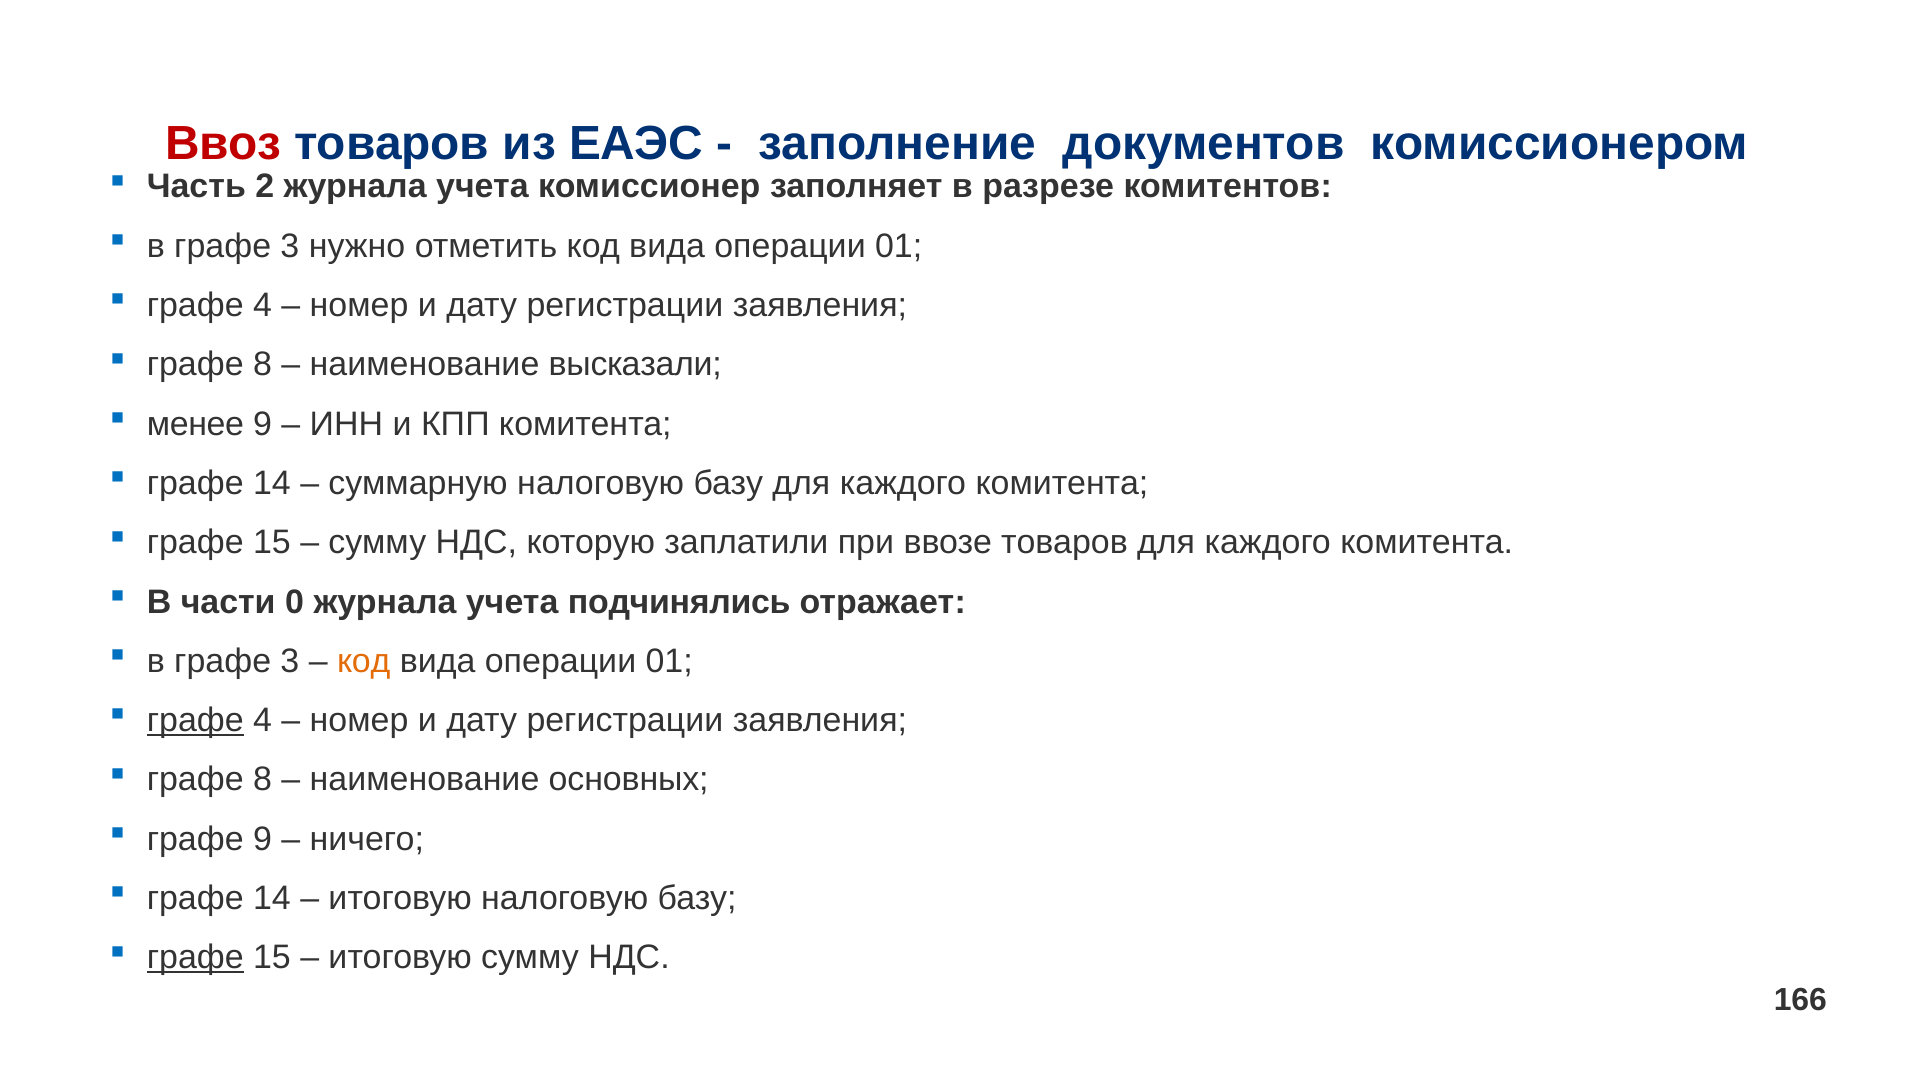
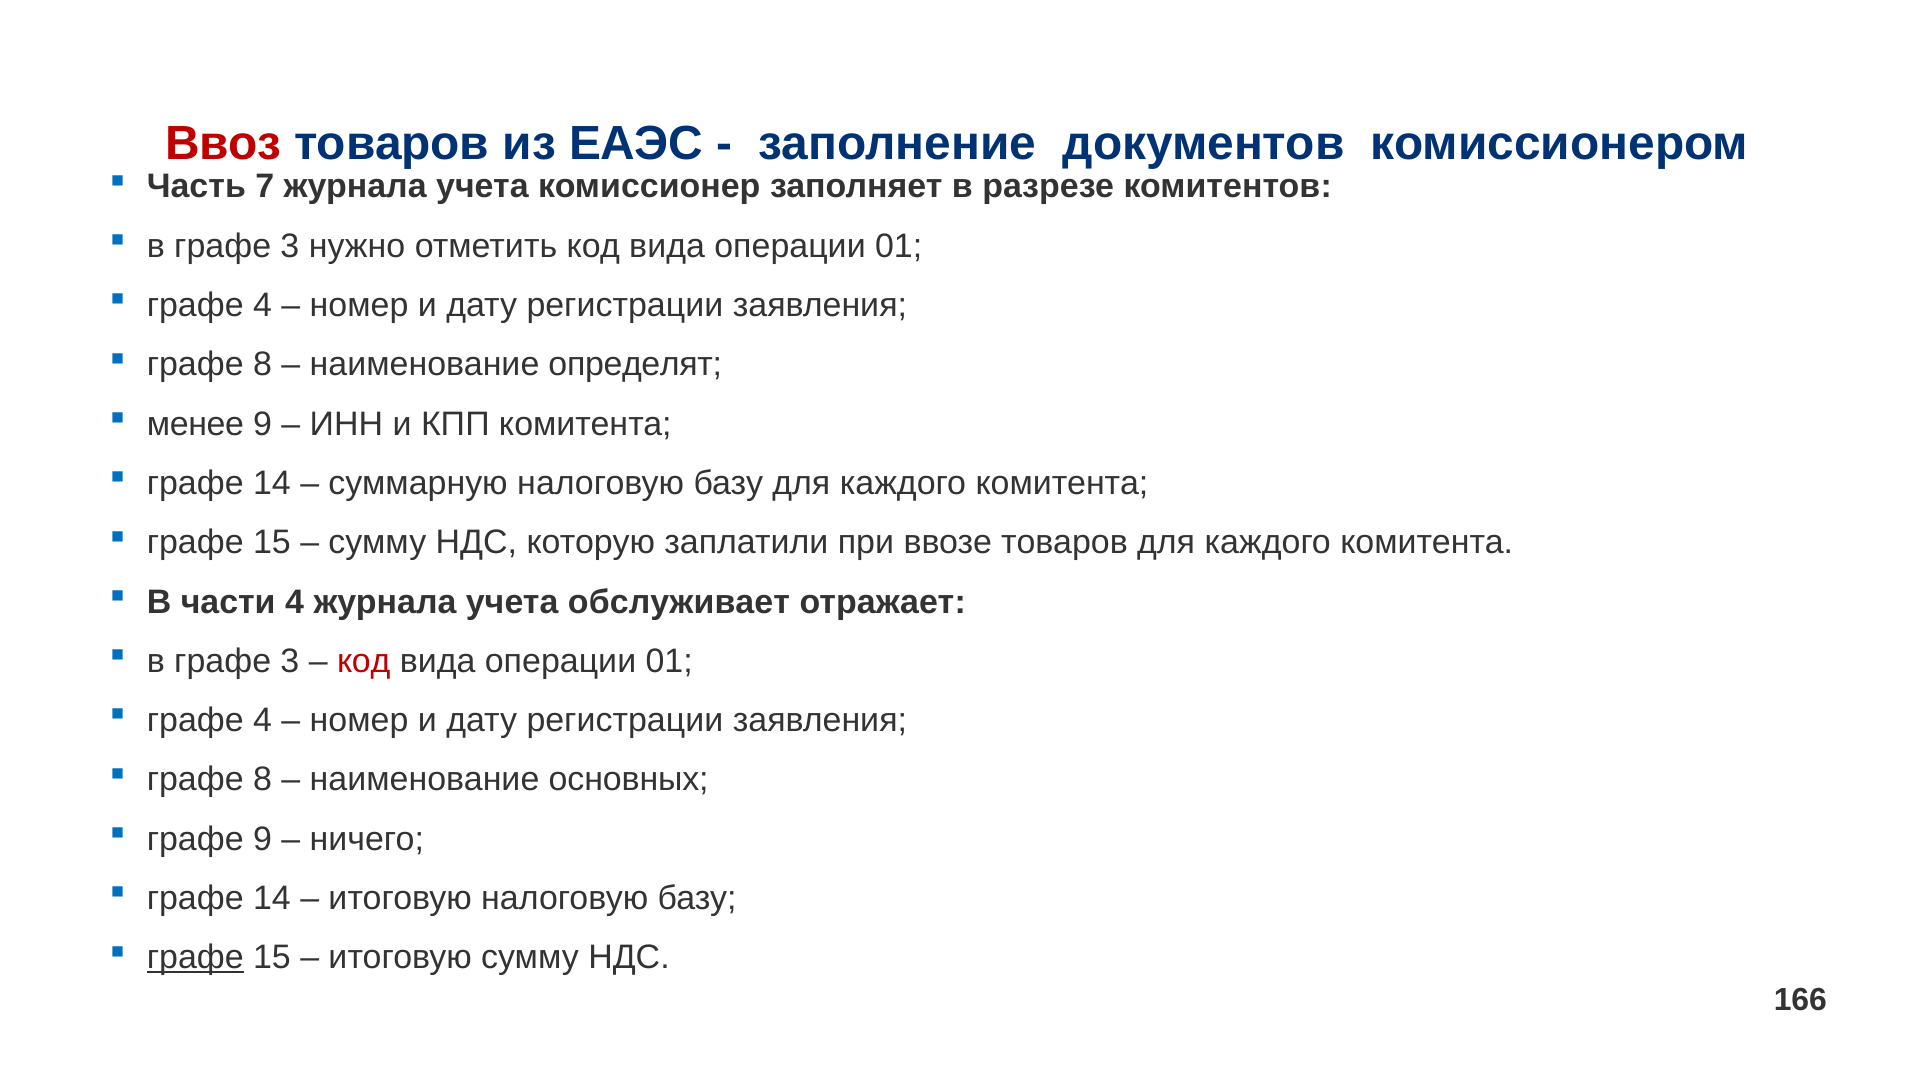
2: 2 -> 7
высказали: высказали -> определят
части 0: 0 -> 4
подчинялись: подчинялись -> обслуживает
код at (364, 661) colour: orange -> red
графе at (195, 720) underline: present -> none
